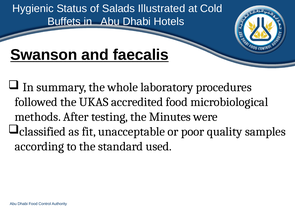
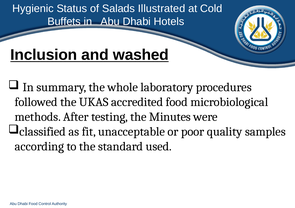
Swanson: Swanson -> Inclusion
faecalis: faecalis -> washed
